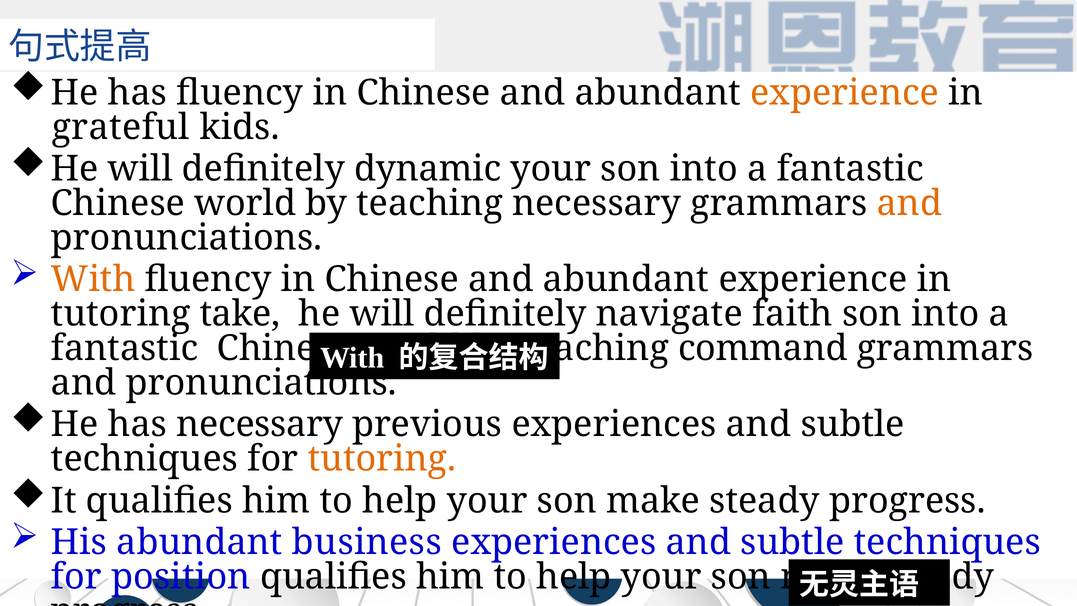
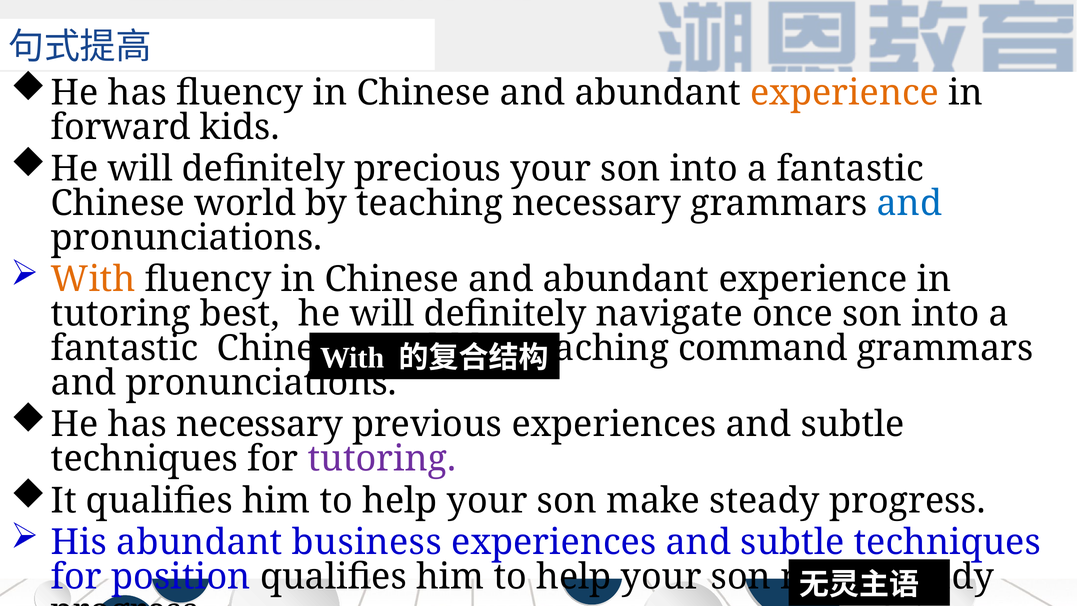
grateful: grateful -> forward
dynamic: dynamic -> precious
and at (909, 203) colour: orange -> blue
tutoring take: take -> best
faith: faith -> once
tutoring at (382, 459) colour: orange -> purple
